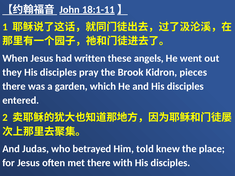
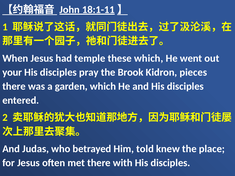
written: written -> temple
these angels: angels -> which
they: they -> your
